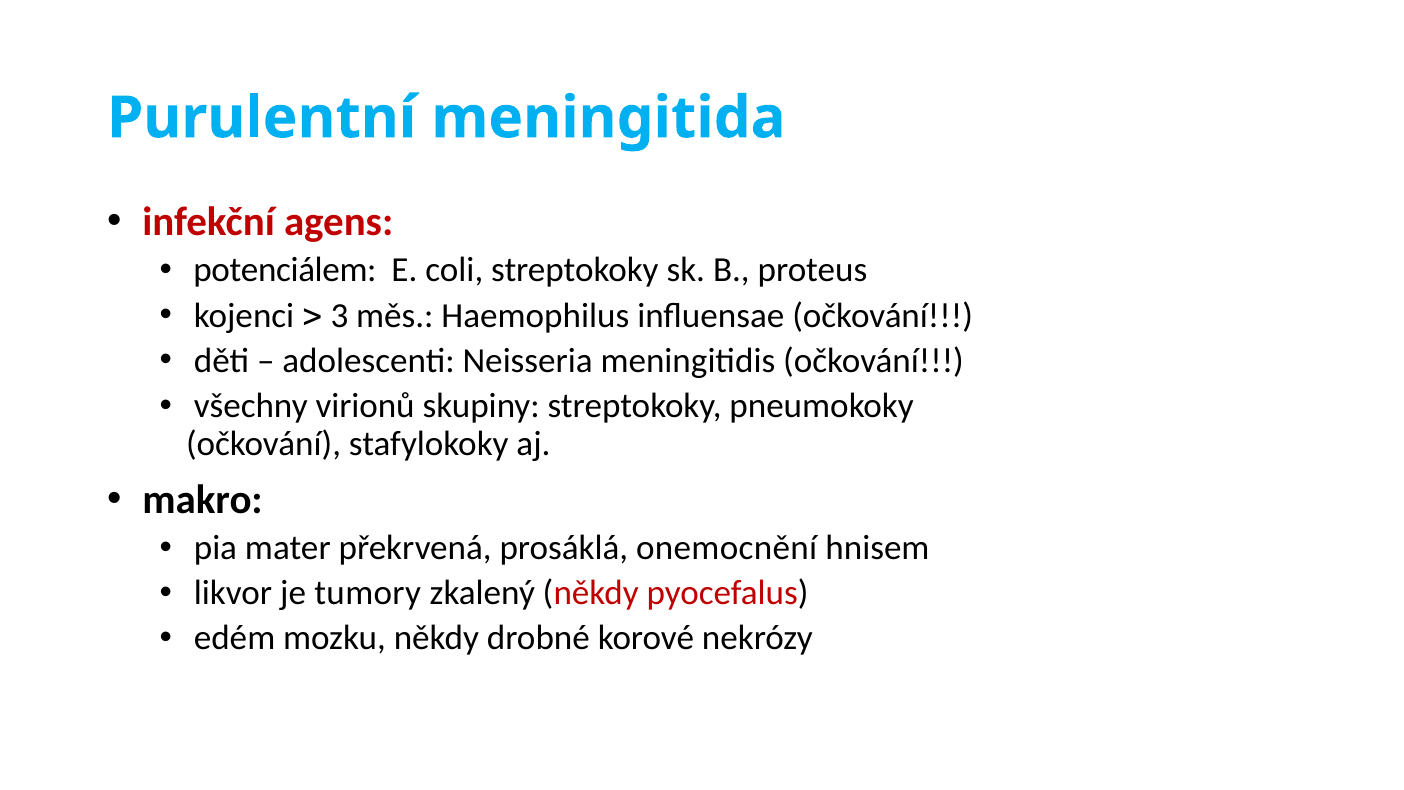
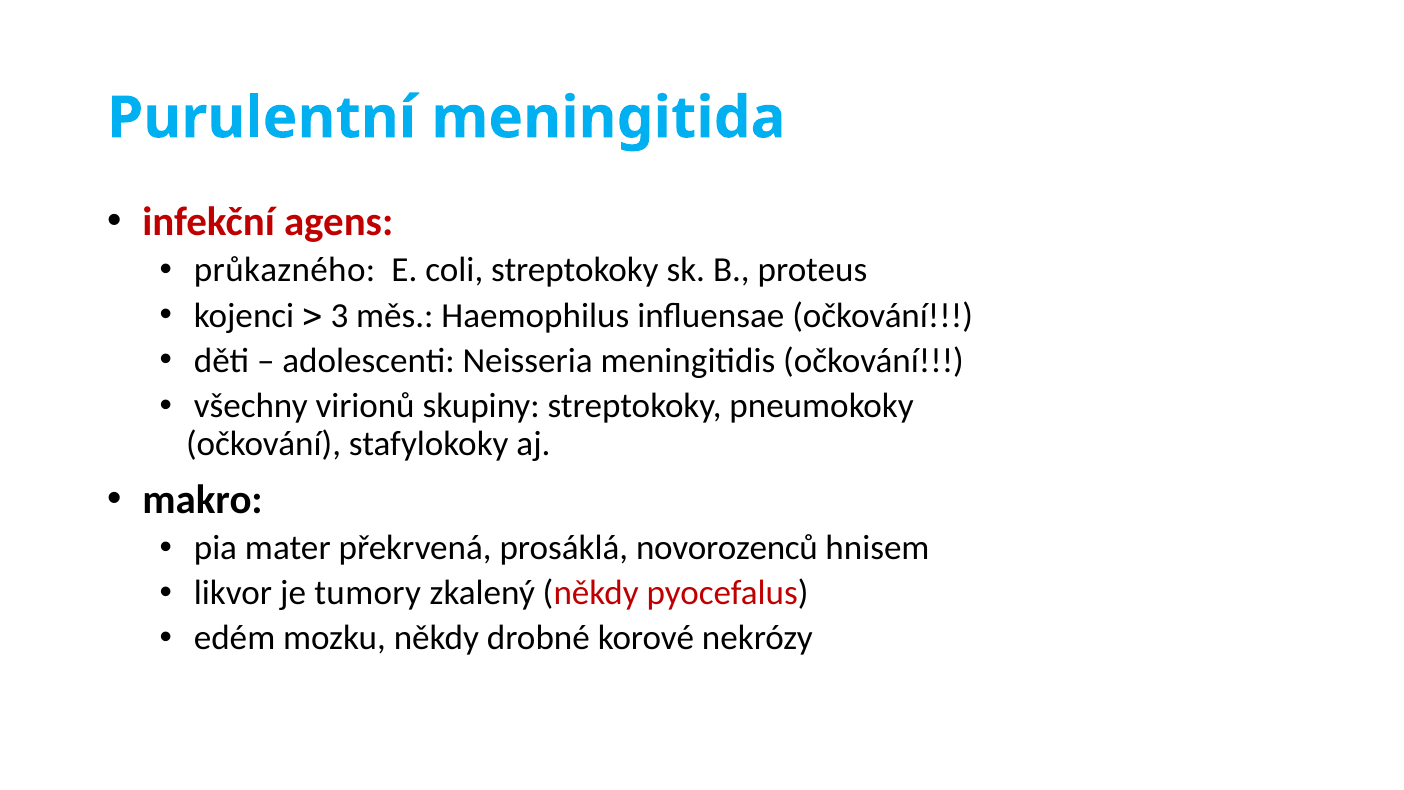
potenciálem: potenciálem -> průkazného
onemocnění: onemocnění -> novorozenců
